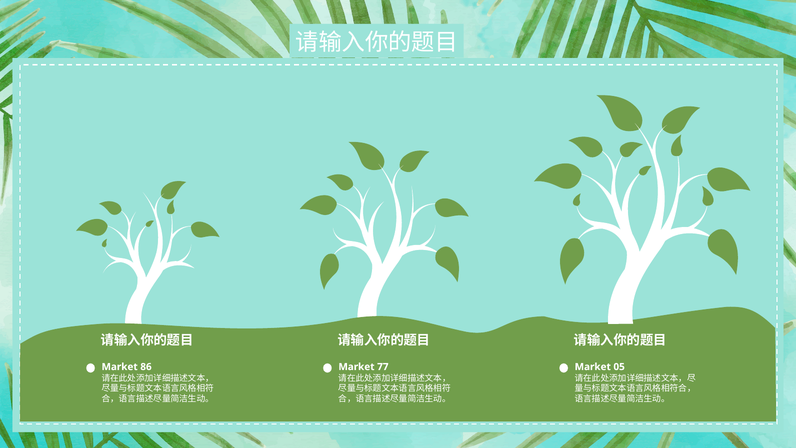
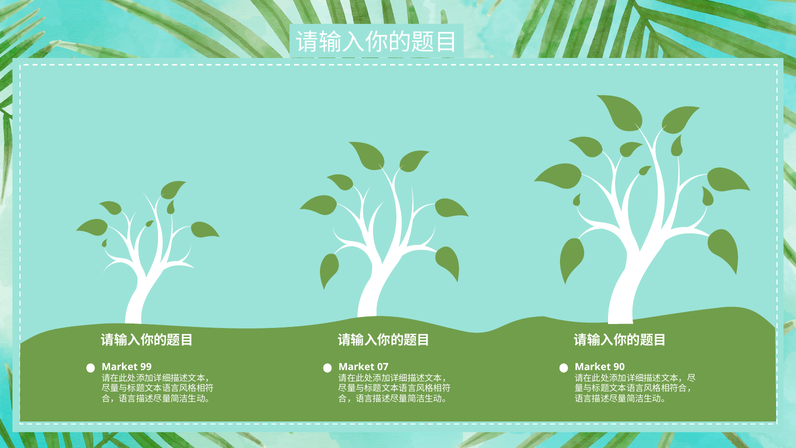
86: 86 -> 99
77: 77 -> 07
05: 05 -> 90
